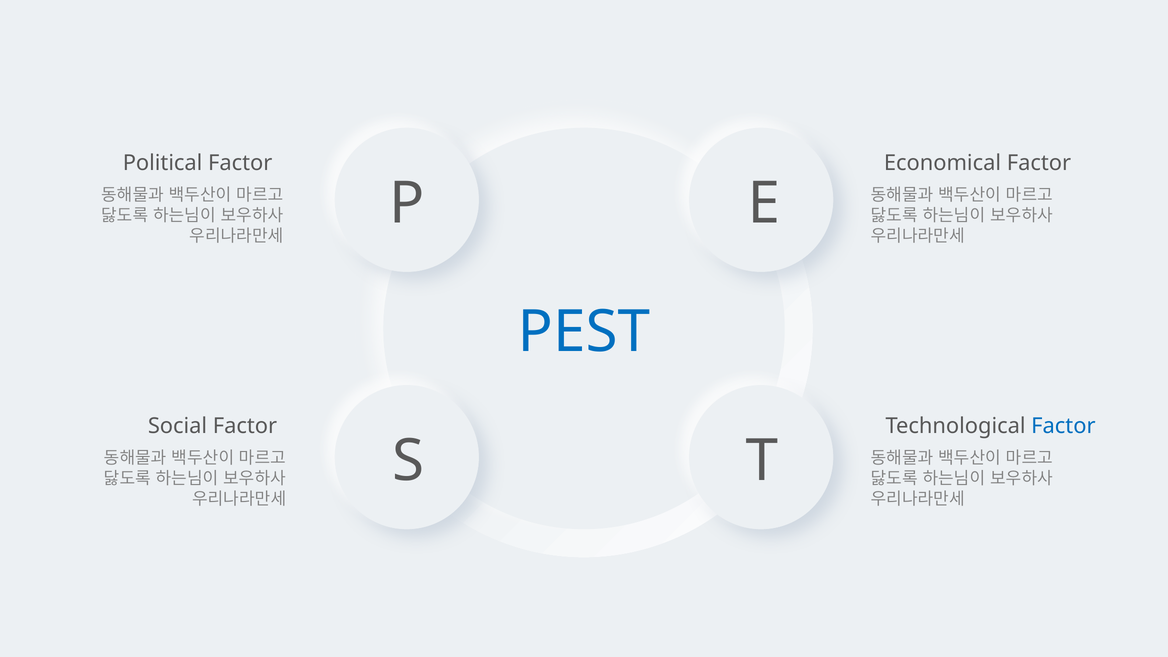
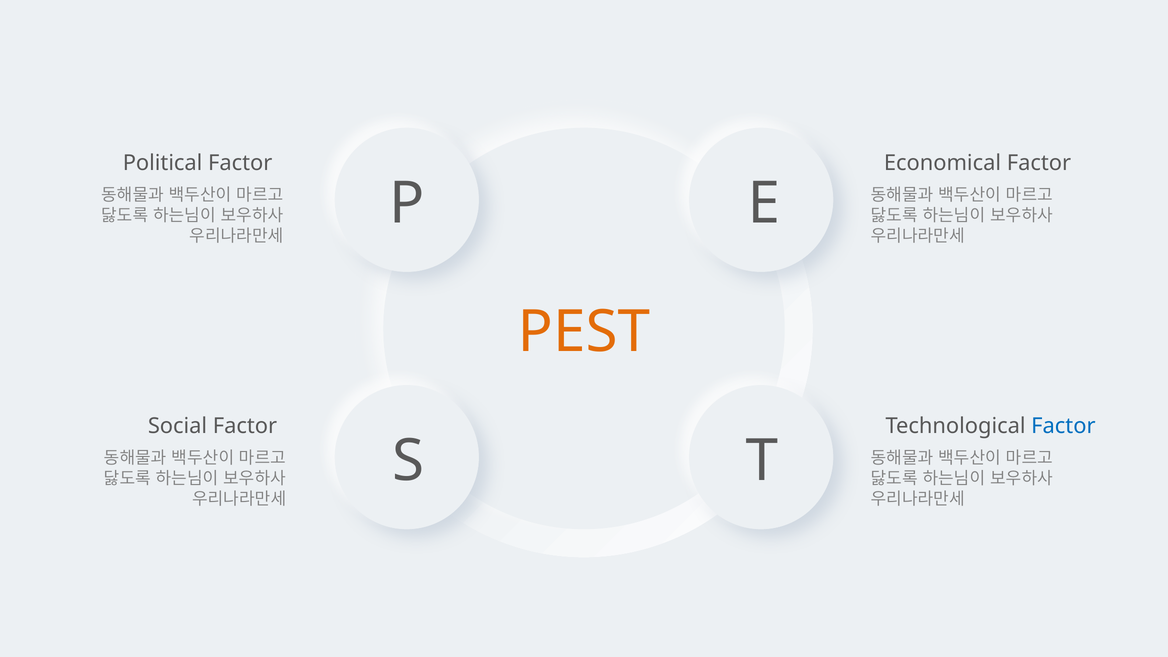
PEST colour: blue -> orange
